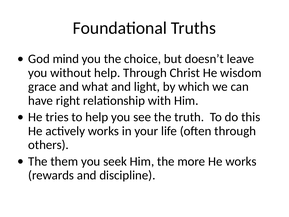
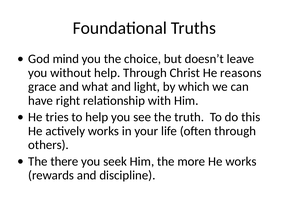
wisdom: wisdom -> reasons
them: them -> there
